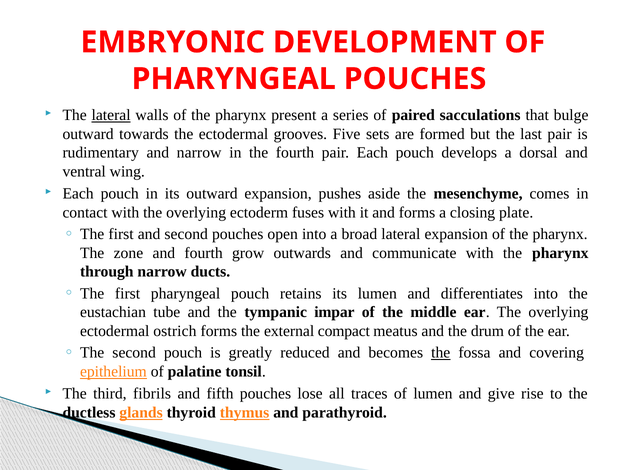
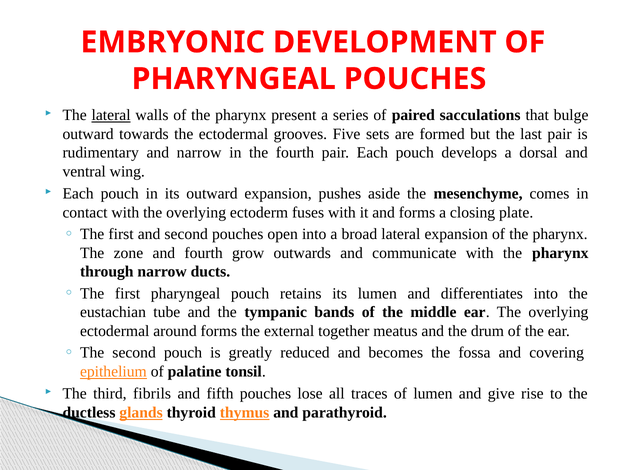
impar: impar -> bands
ostrich: ostrich -> around
compact: compact -> together
the at (441, 352) underline: present -> none
